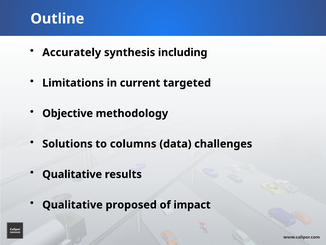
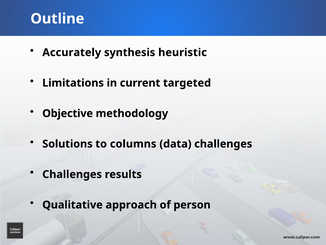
including: including -> heuristic
Qualitative at (72, 174): Qualitative -> Challenges
proposed: proposed -> approach
impact: impact -> person
